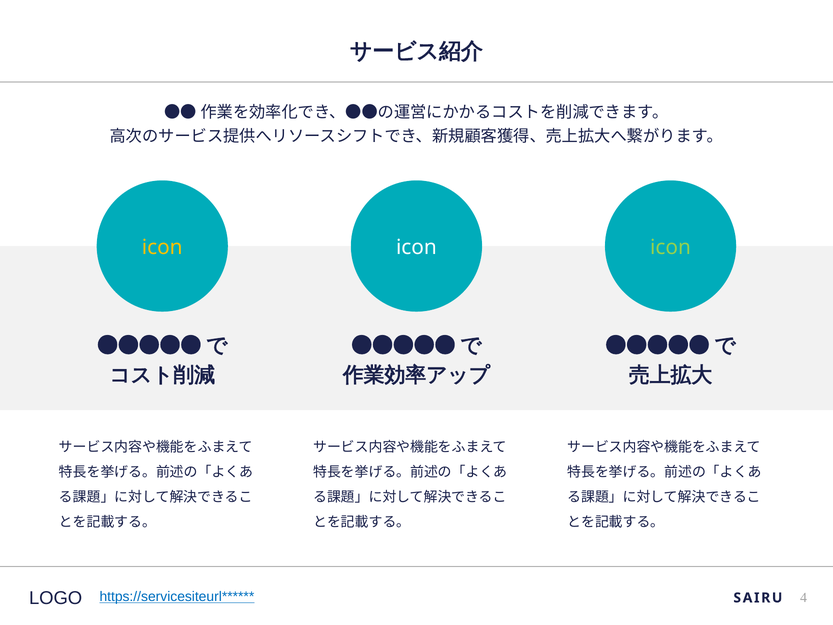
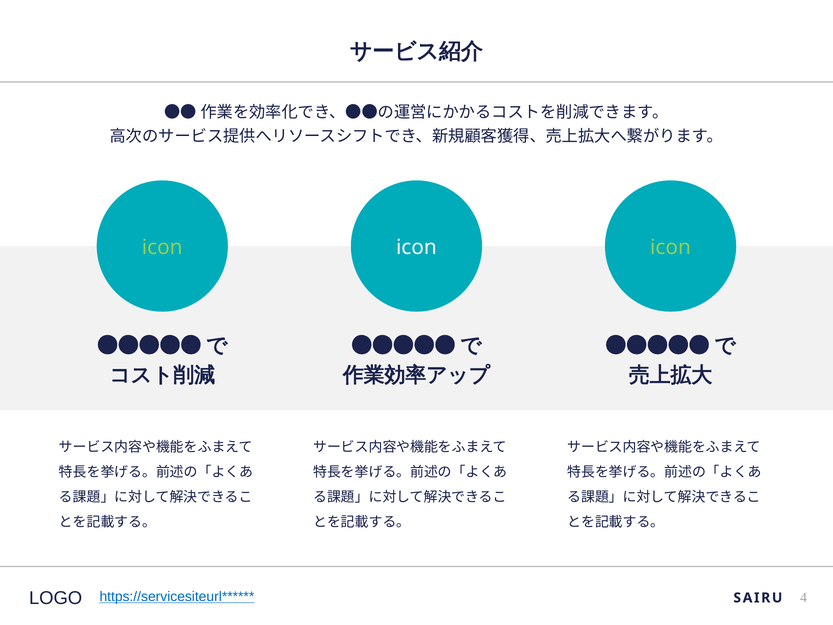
icon at (162, 247) colour: yellow -> light green
